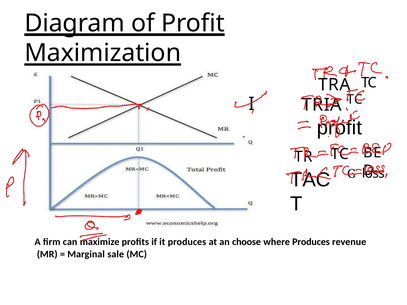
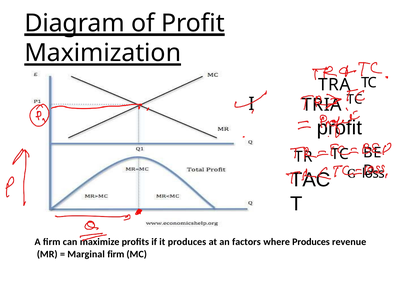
choose: choose -> factors
Marginal sale: sale -> firm
